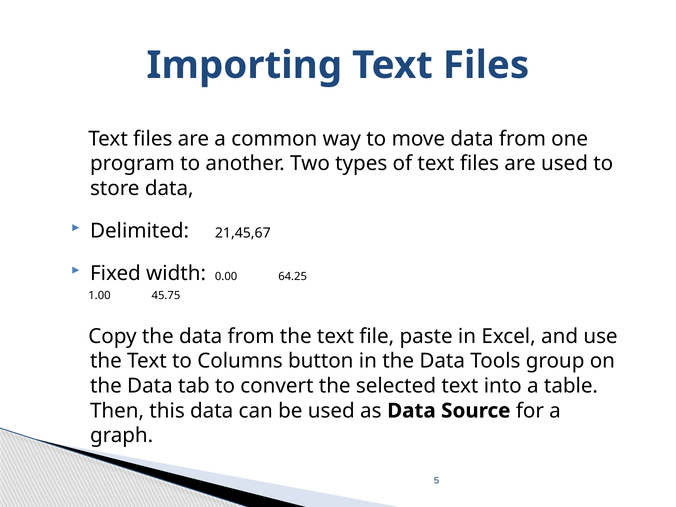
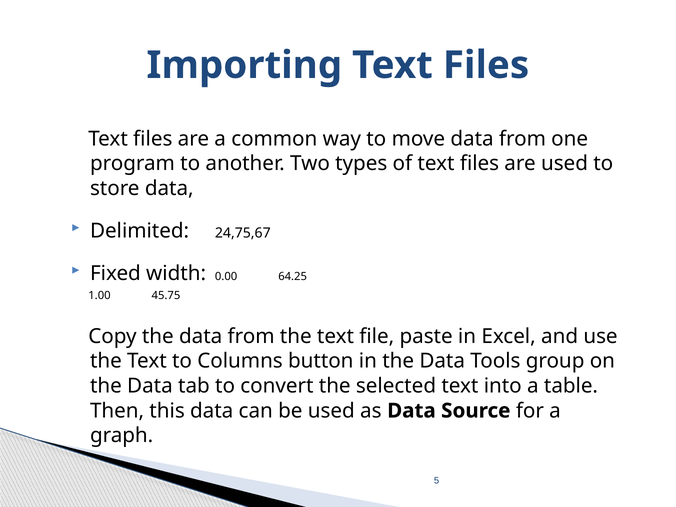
21,45,67: 21,45,67 -> 24,75,67
